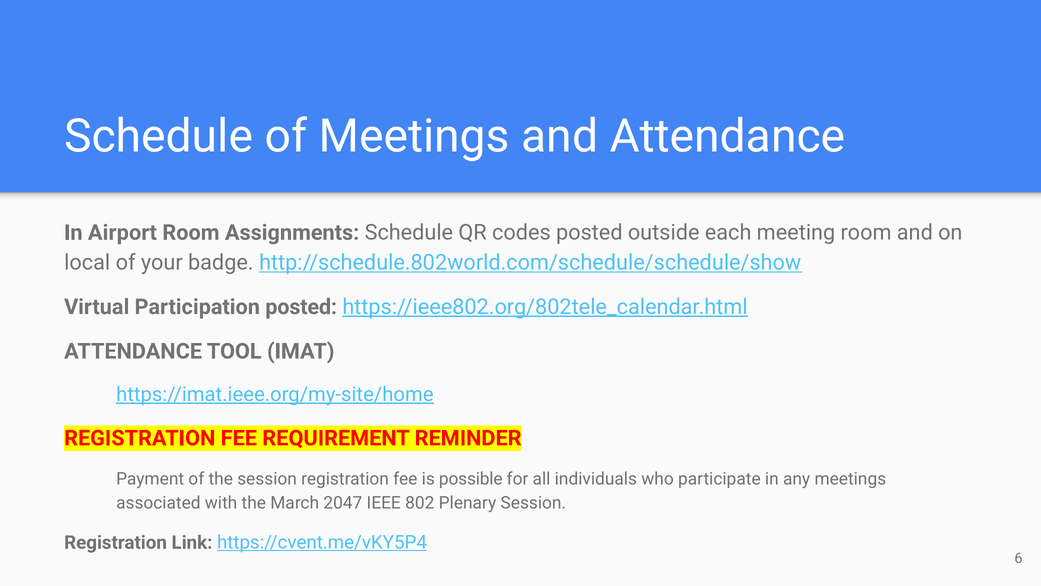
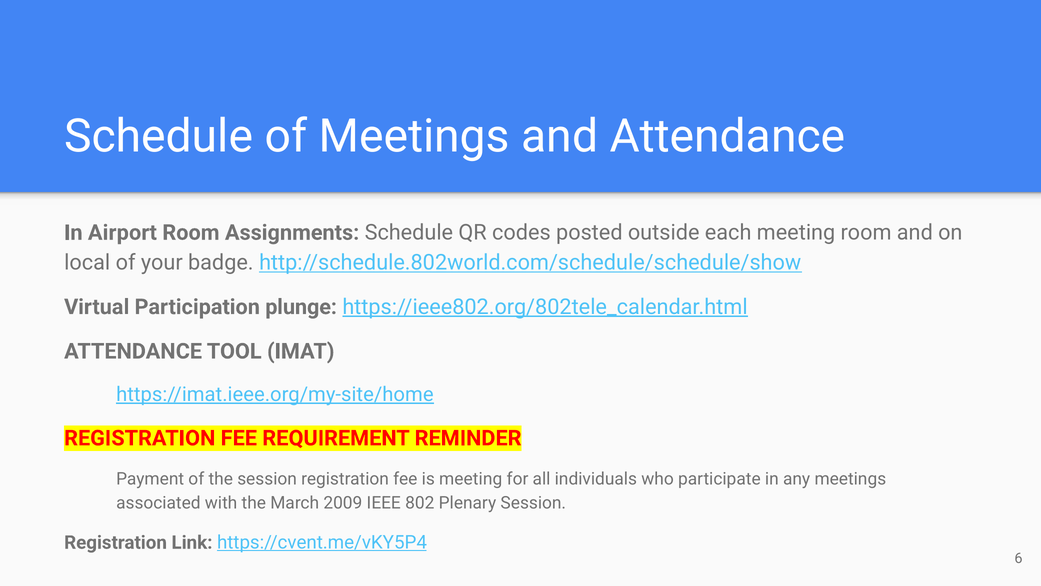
Participation posted: posted -> plunge
is possible: possible -> meeting
2047: 2047 -> 2009
